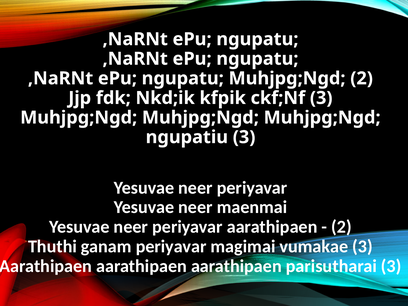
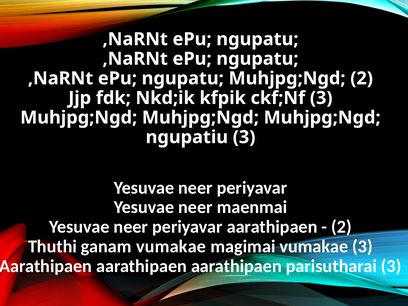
ganam periyavar: periyavar -> vumakae
